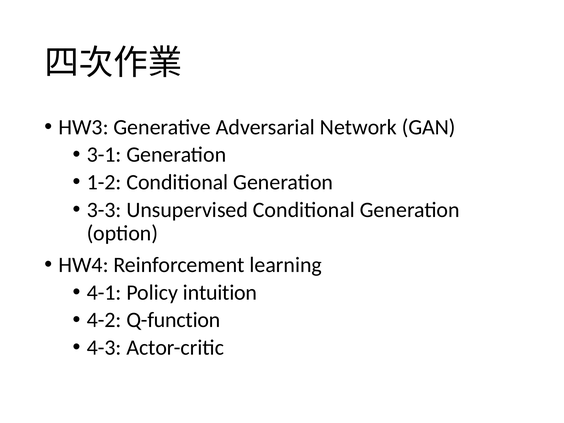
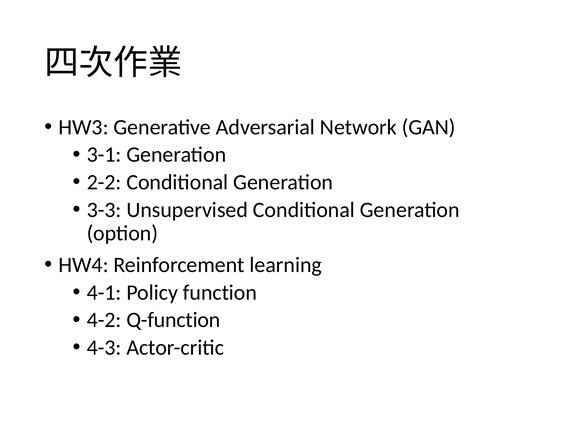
1-2: 1-2 -> 2-2
intuition: intuition -> function
